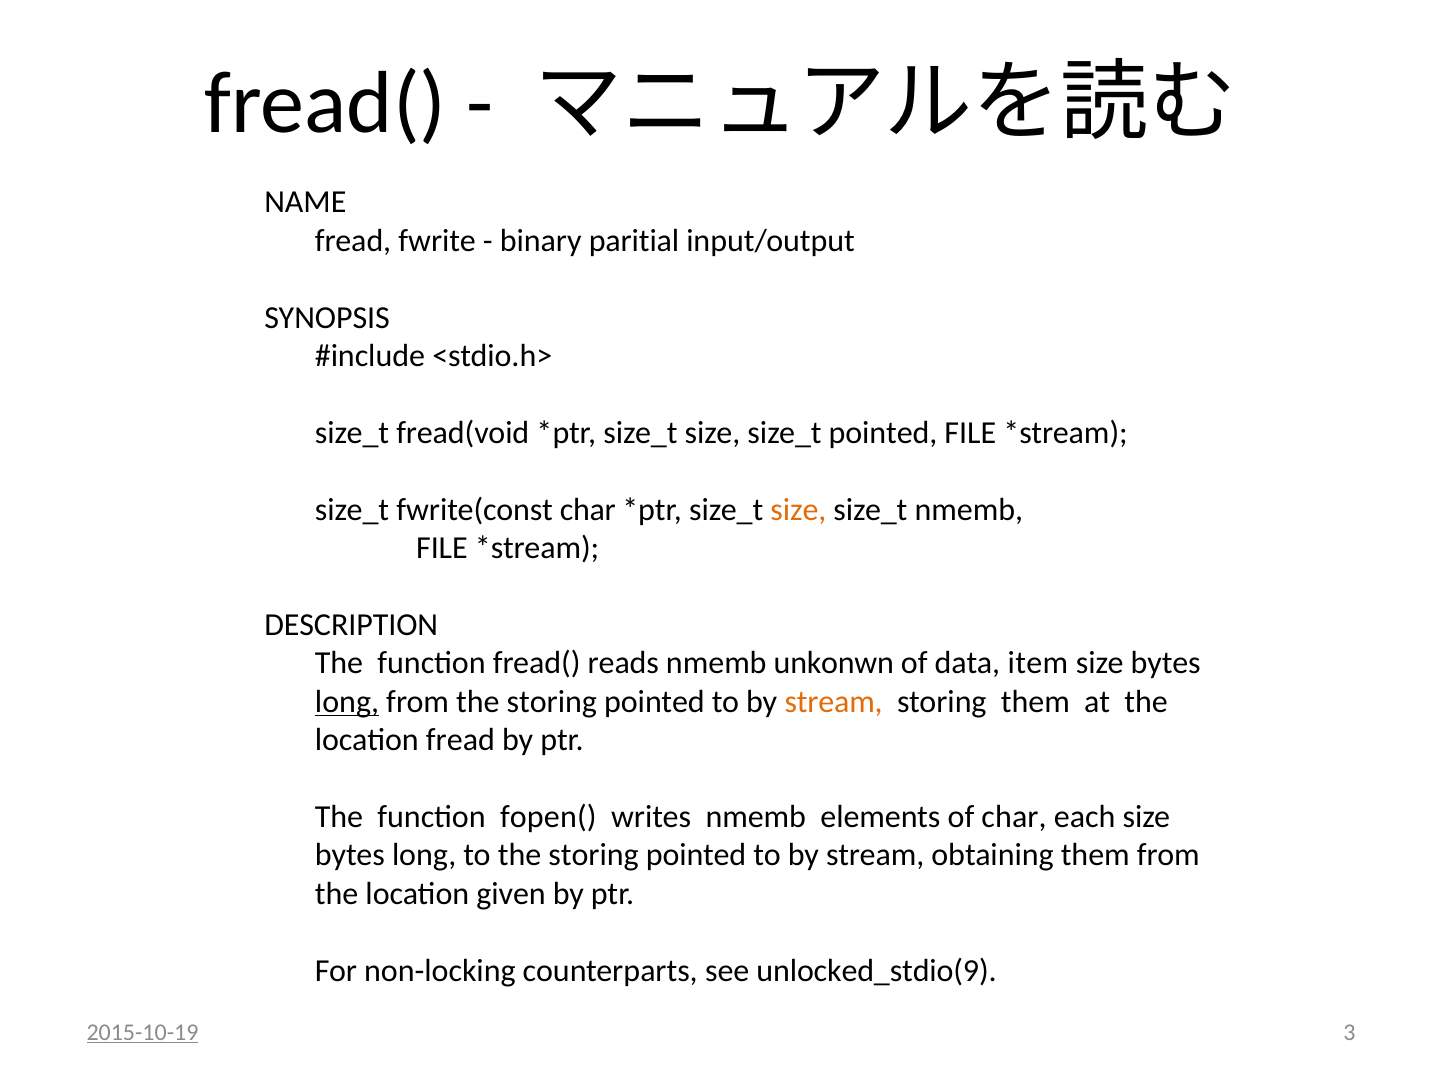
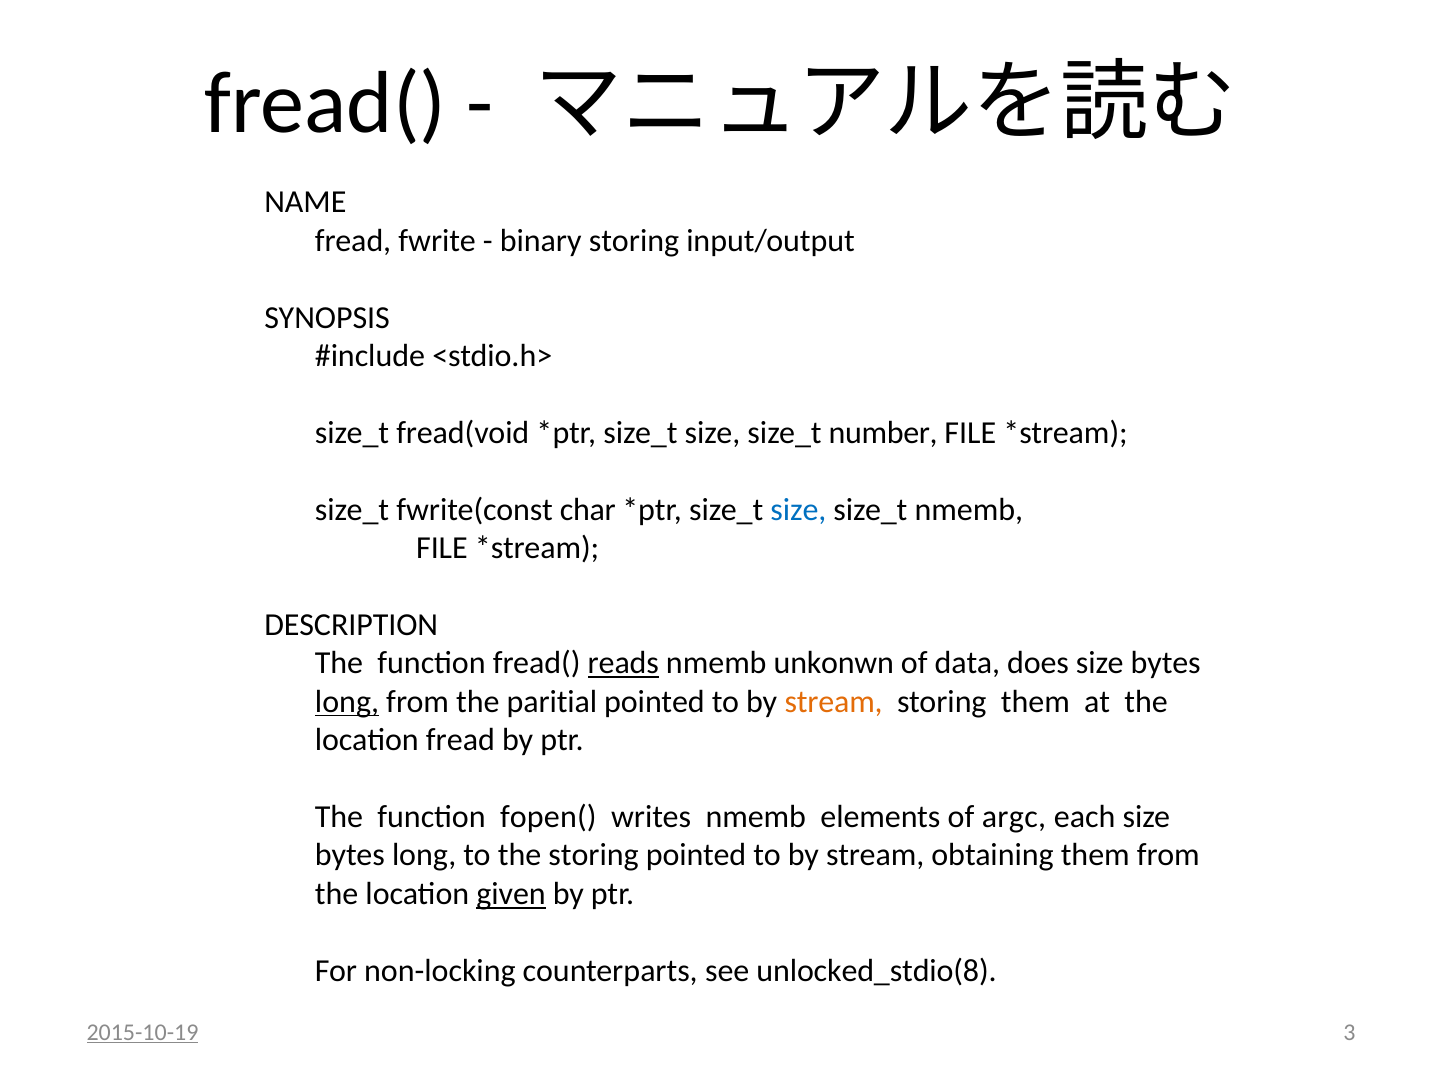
binary paritial: paritial -> storing
size_t pointed: pointed -> number
size at (798, 510) colour: orange -> blue
reads underline: none -> present
item: item -> does
from the storing: storing -> paritial
of char: char -> argc
given underline: none -> present
unlocked_stdio(9: unlocked_stdio(9 -> unlocked_stdio(8
